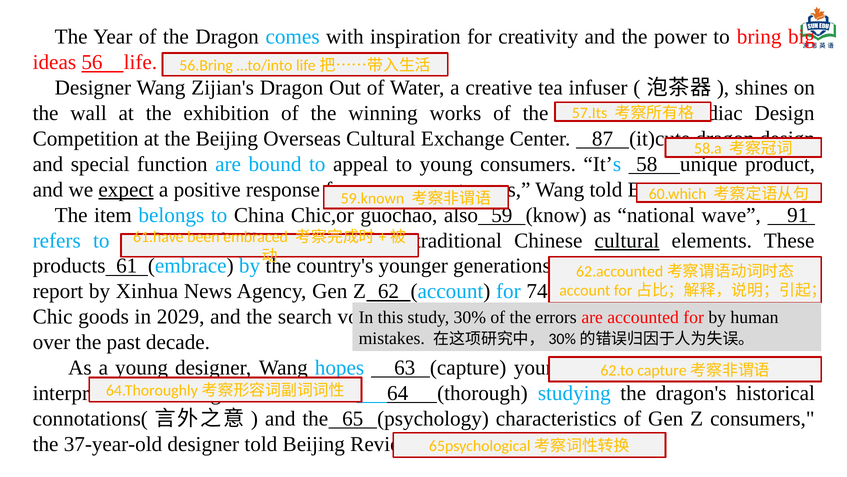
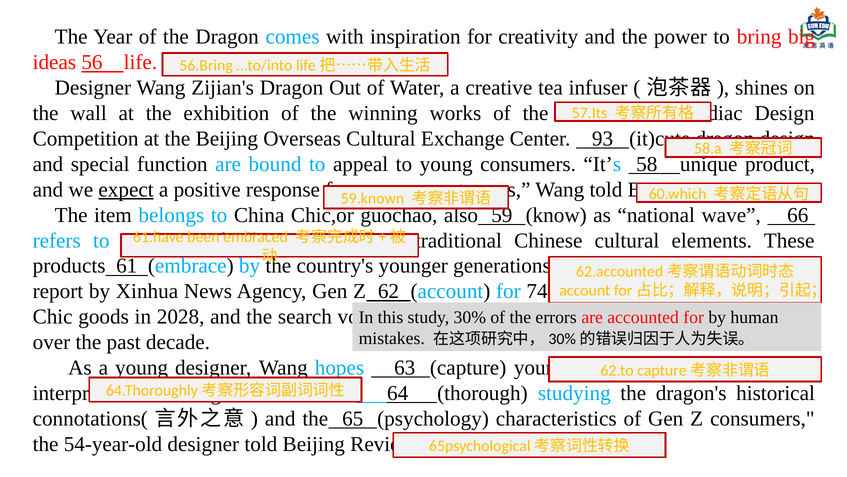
87: 87 -> 93
91: 91 -> 66
cultural at (627, 240) underline: present -> none
2029: 2029 -> 2028
37-year-old: 37-year-old -> 54-year-old
